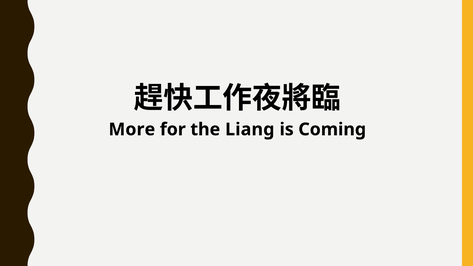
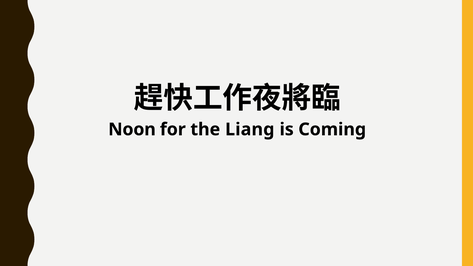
More: More -> Noon
